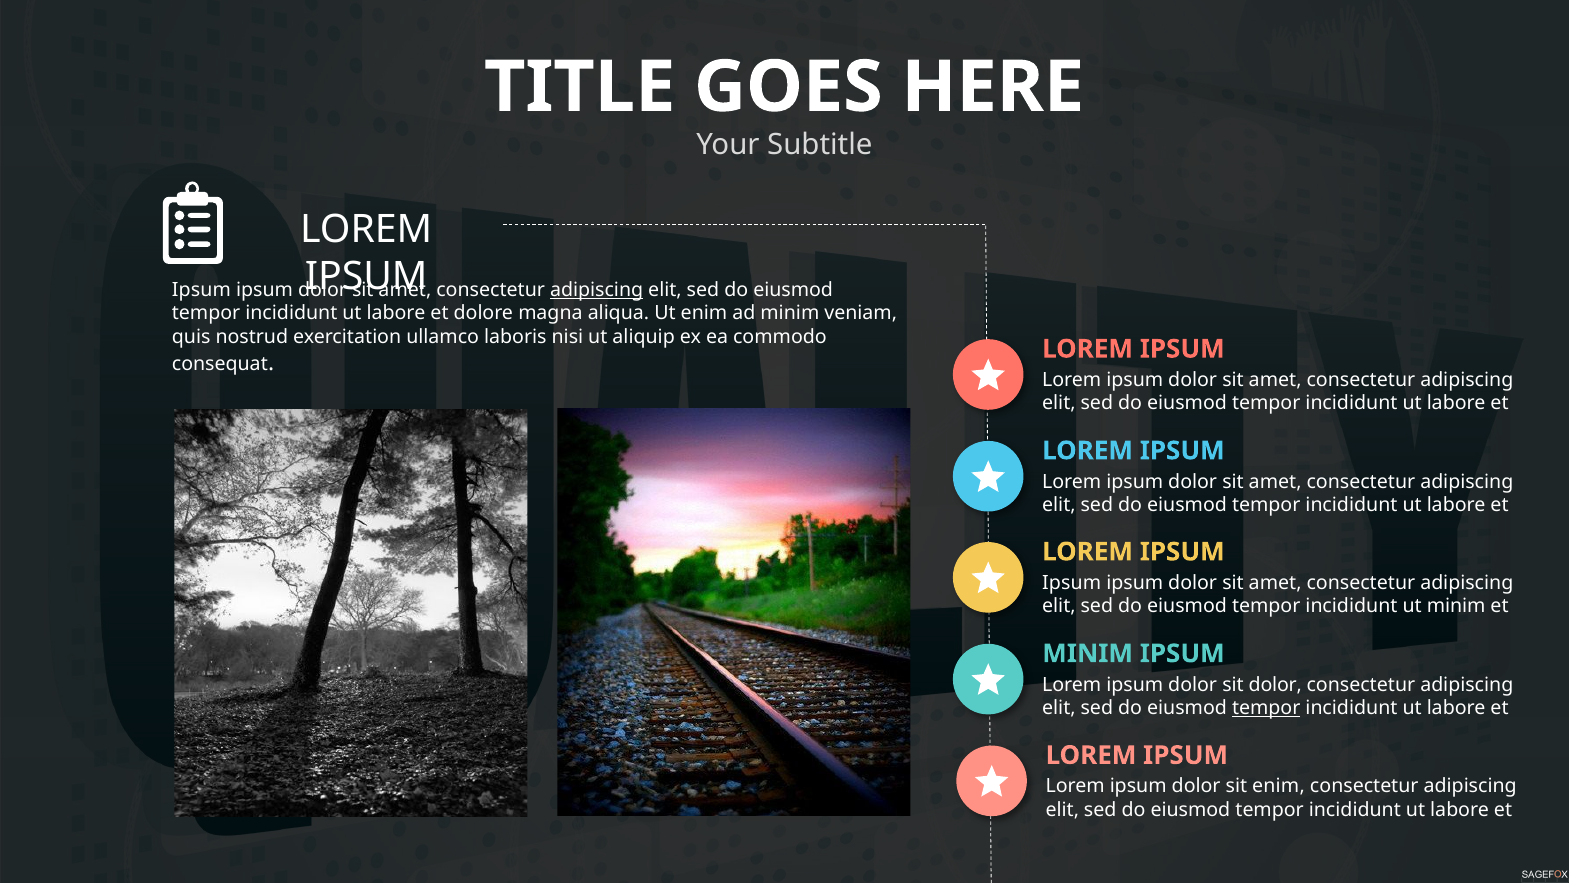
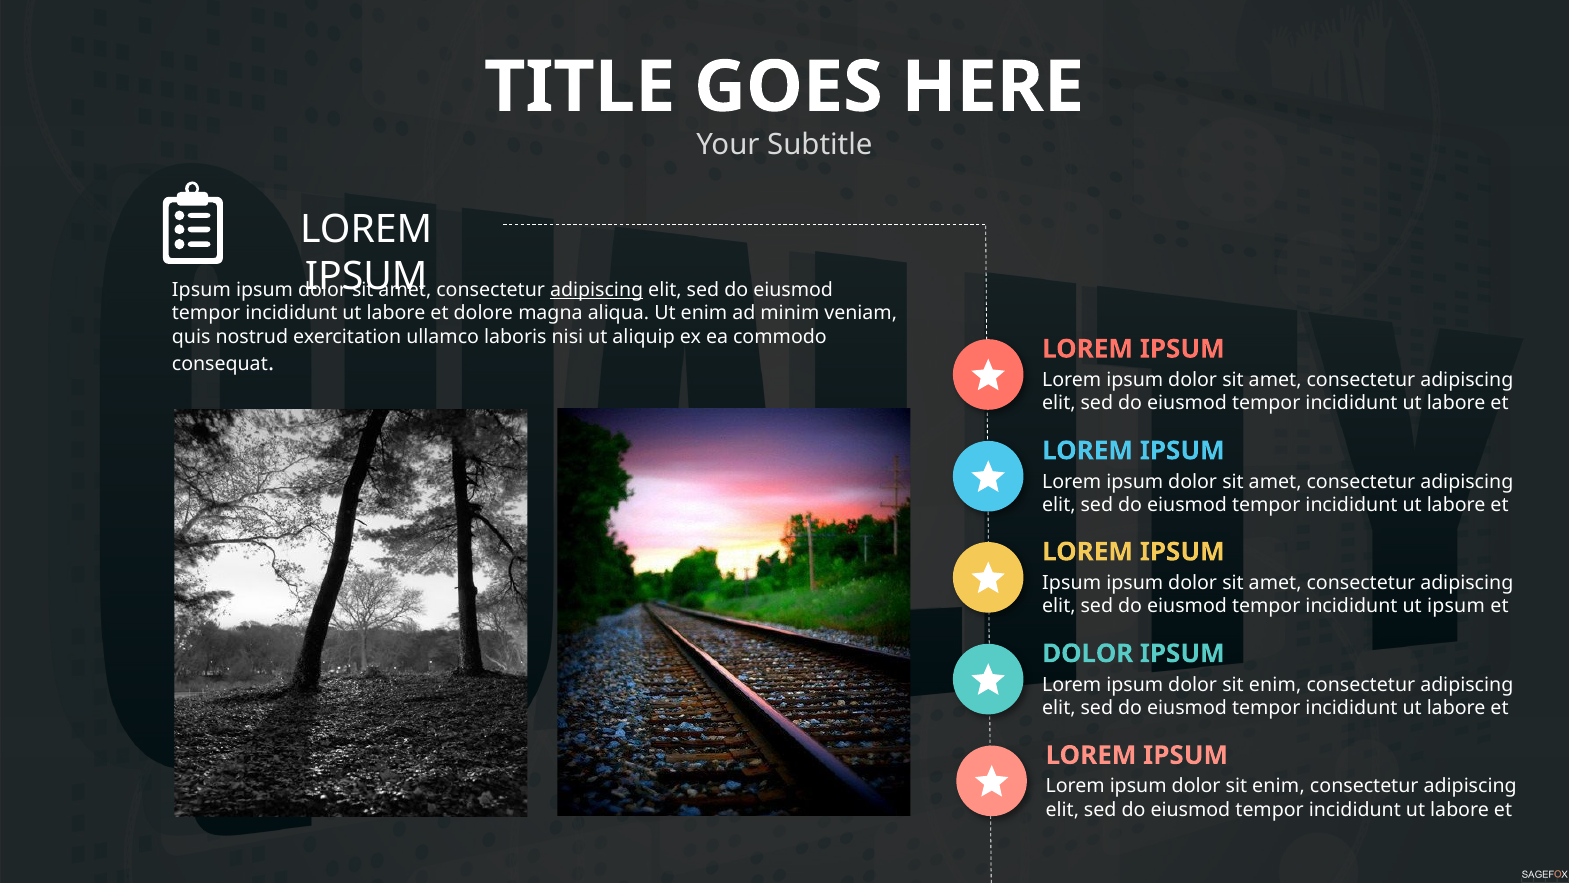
ut minim: minim -> ipsum
MINIM at (1088, 653): MINIM -> DOLOR
dolor at (1275, 684): dolor -> enim
tempor at (1266, 708) underline: present -> none
